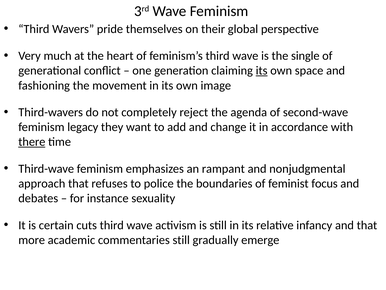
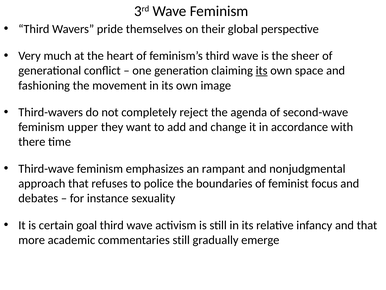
single: single -> sheer
legacy: legacy -> upper
there underline: present -> none
cuts: cuts -> goal
